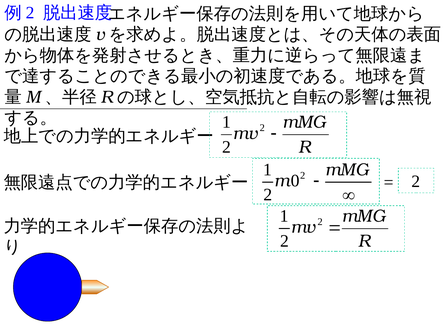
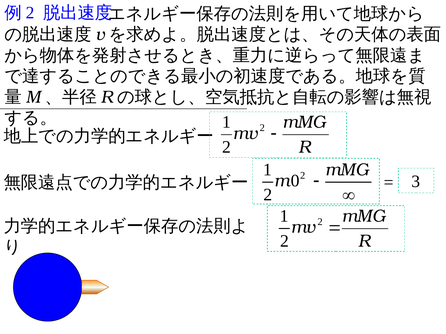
2 at (416, 182): 2 -> 3
